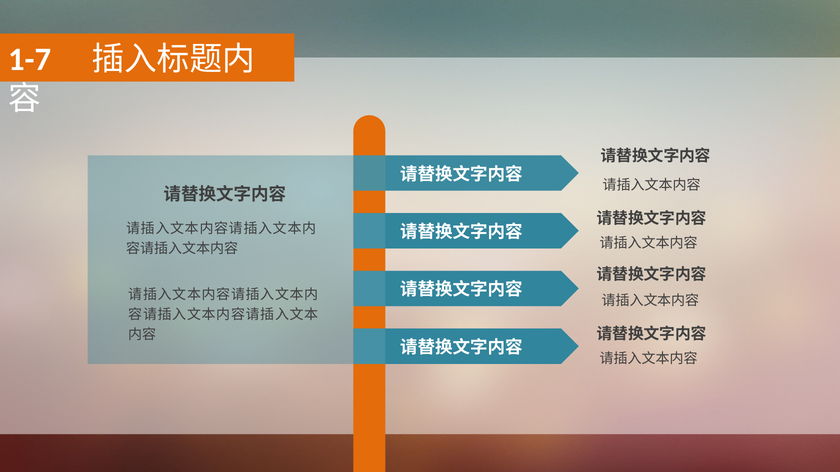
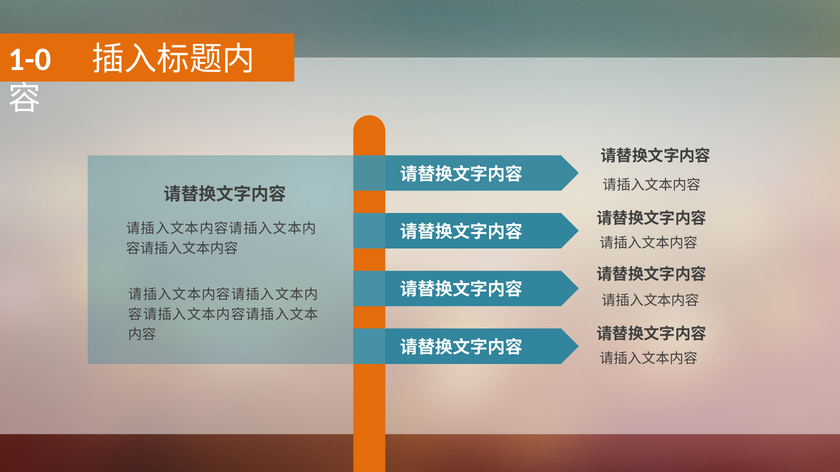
1-7: 1-7 -> 1-0
